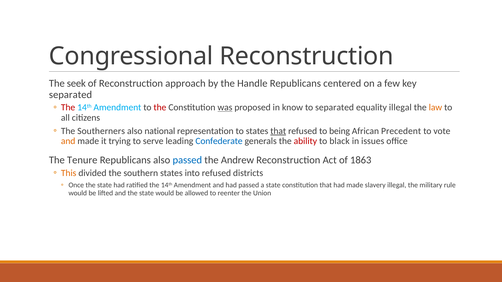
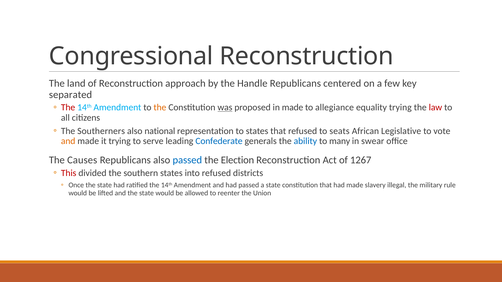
seek: seek -> land
the at (160, 108) colour: red -> orange
in know: know -> made
to separated: separated -> allegiance
equality illegal: illegal -> trying
law colour: orange -> red
that at (278, 131) underline: present -> none
being: being -> seats
Precedent: Precedent -> Legislative
ability colour: red -> blue
black: black -> many
issues: issues -> swear
Tenure: Tenure -> Causes
Andrew: Andrew -> Election
1863: 1863 -> 1267
This colour: orange -> red
